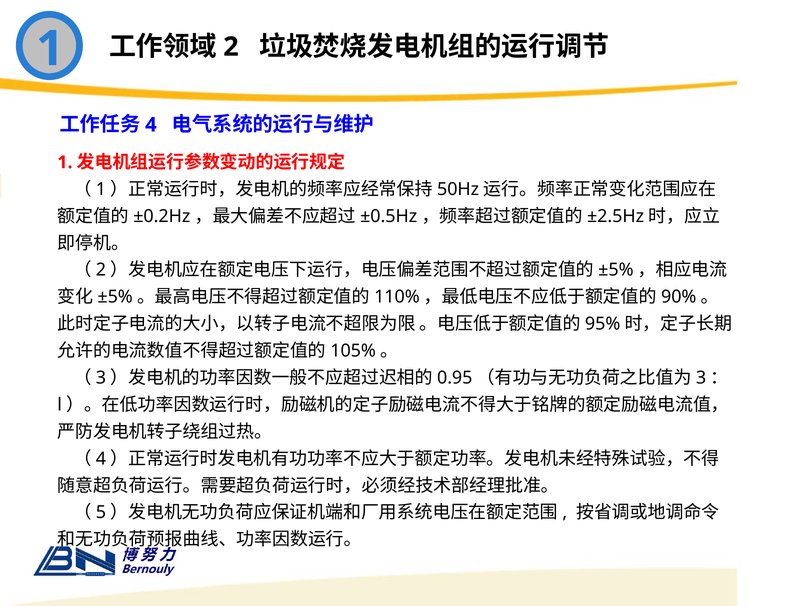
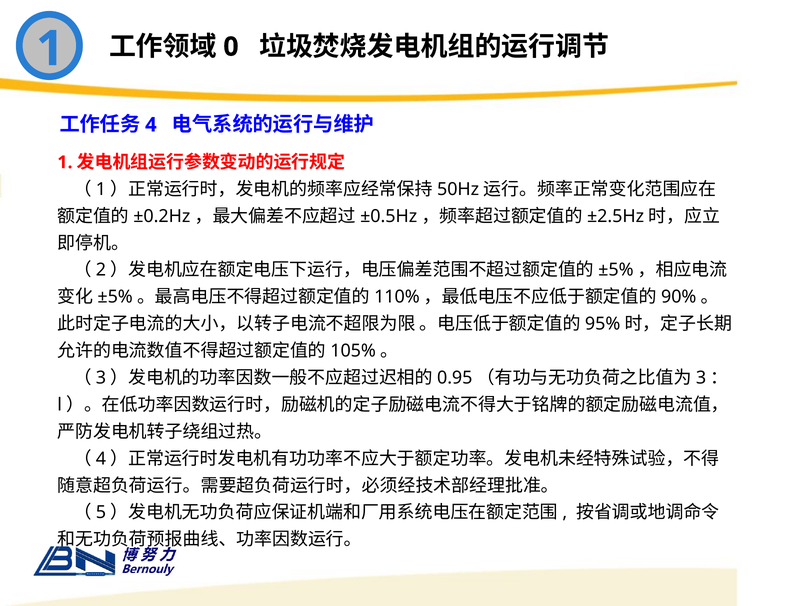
2: 2 -> 0
